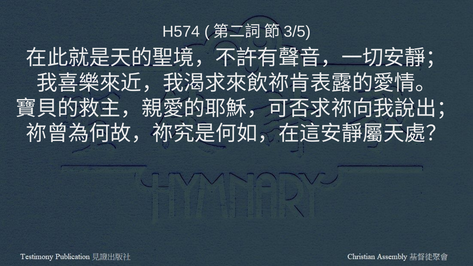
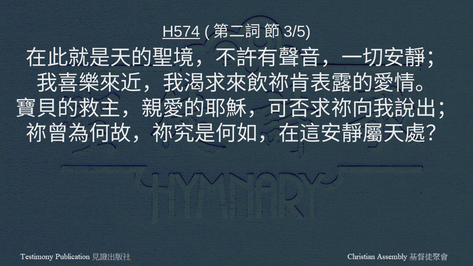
H574 underline: none -> present
